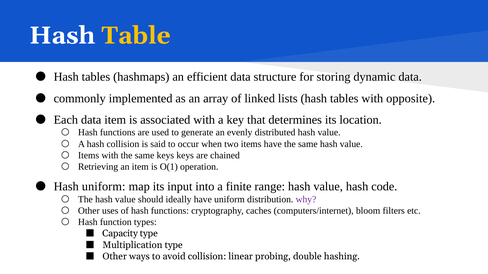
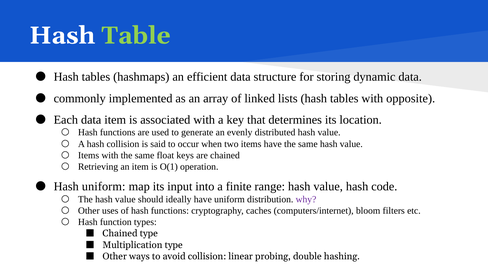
Table colour: yellow -> light green
same keys: keys -> float
Capacity at (120, 234): Capacity -> Chained
